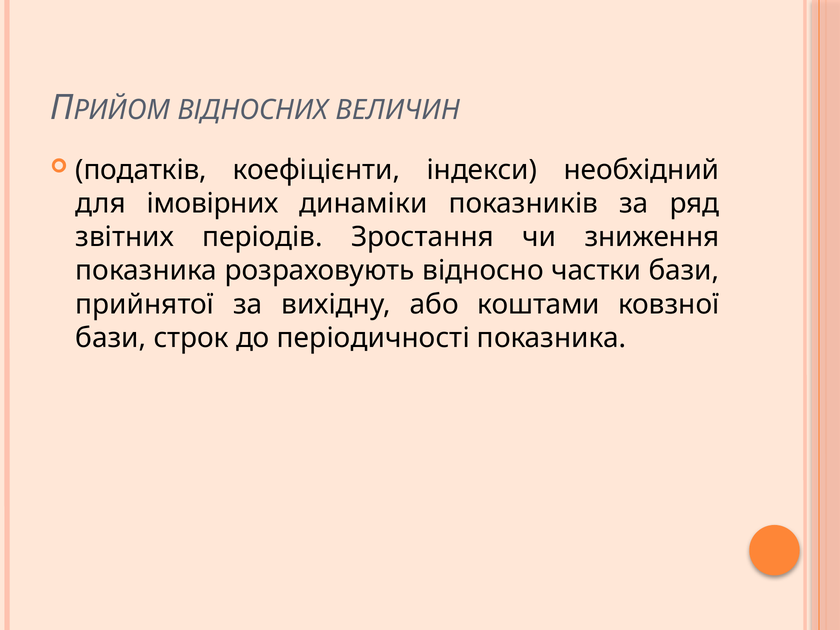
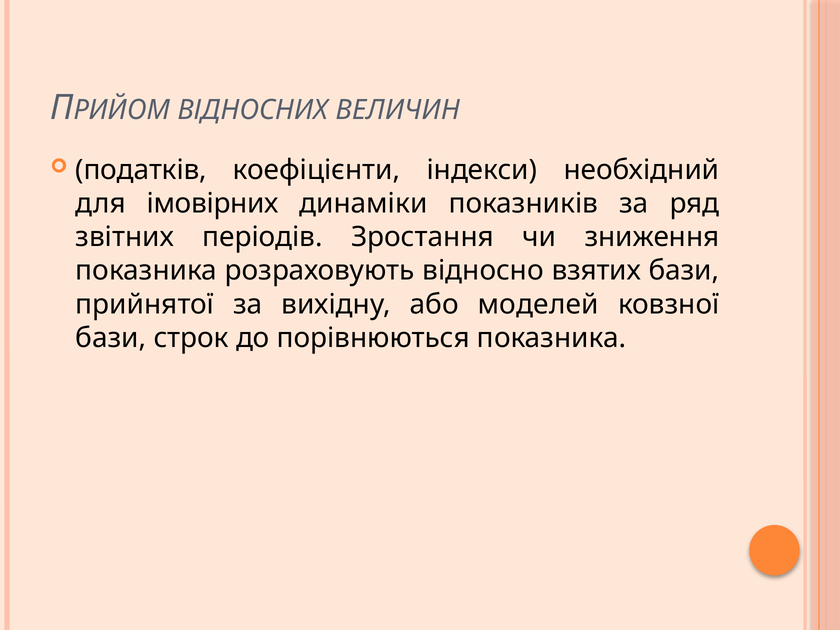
частки: частки -> взятих
коштами: коштами -> моделей
періодичності: періодичності -> порівнюються
